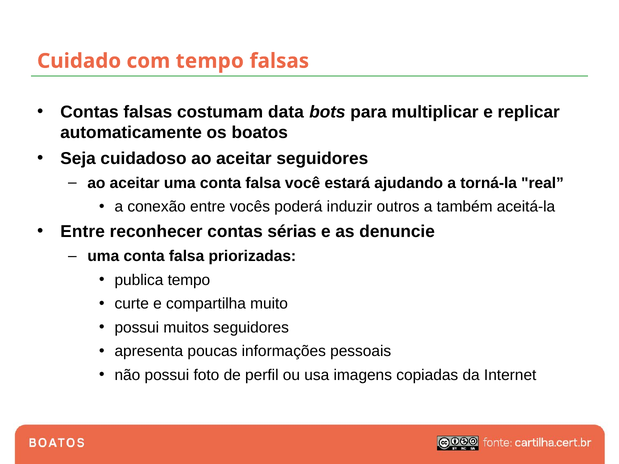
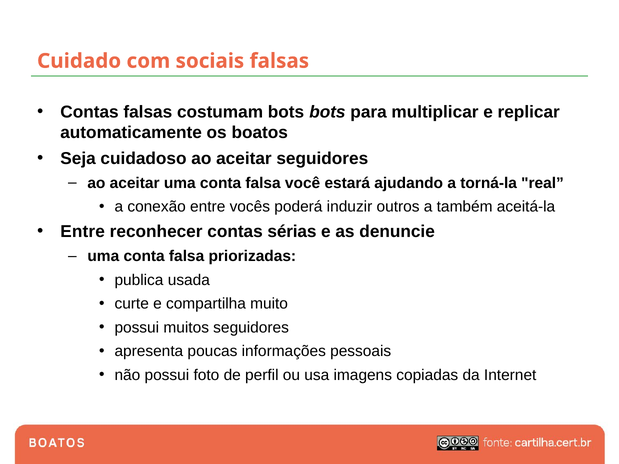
com tempo: tempo -> sociais
costumam data: data -> bots
publica tempo: tempo -> usada
